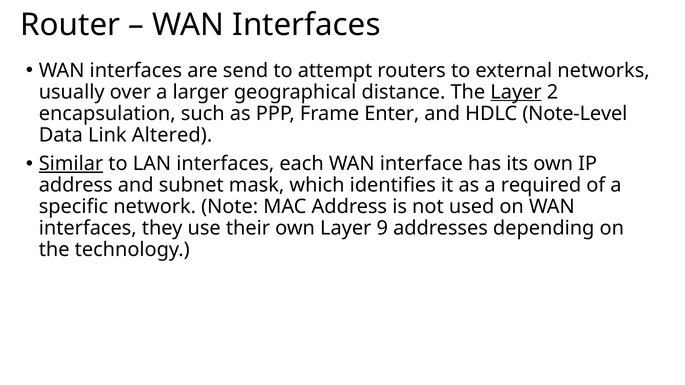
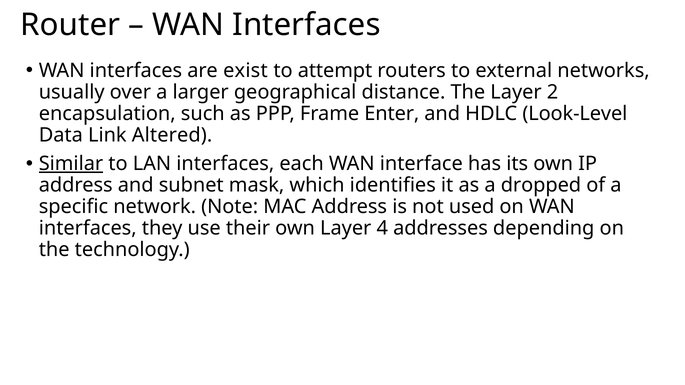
send: send -> exist
Layer at (516, 92) underline: present -> none
Note-Level: Note-Level -> Look-Level
required: required -> dropped
9: 9 -> 4
